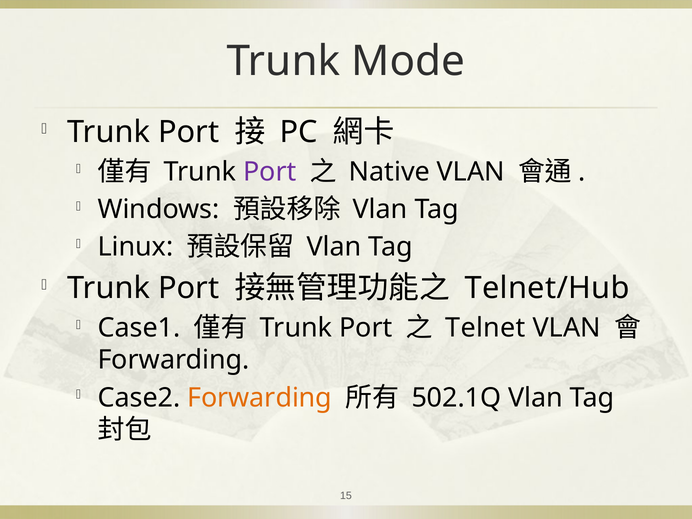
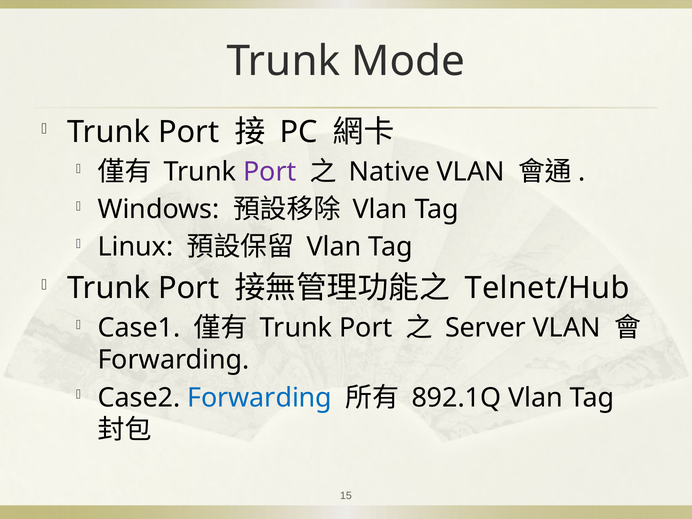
Telnet: Telnet -> Server
Forwarding at (260, 398) colour: orange -> blue
502.1Q: 502.1Q -> 892.1Q
